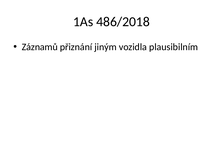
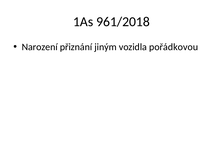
486/2018: 486/2018 -> 961/2018
Záznamů: Záznamů -> Narození
plausibilním: plausibilním -> pořádkovou
